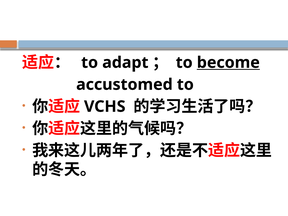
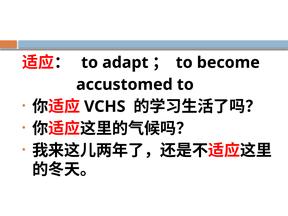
become underline: present -> none
